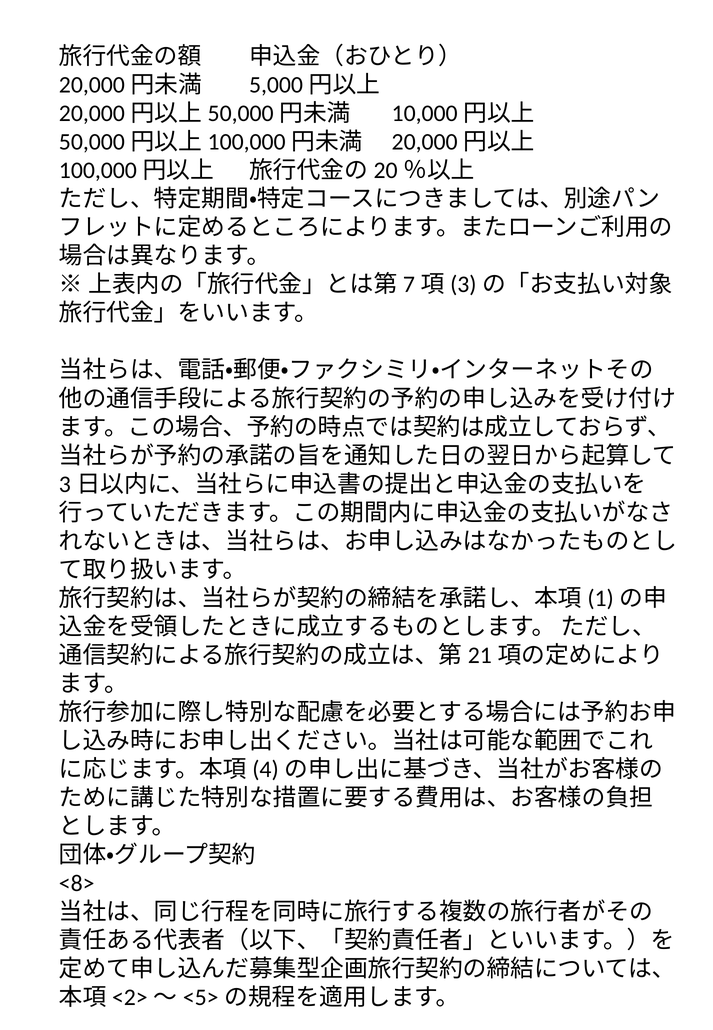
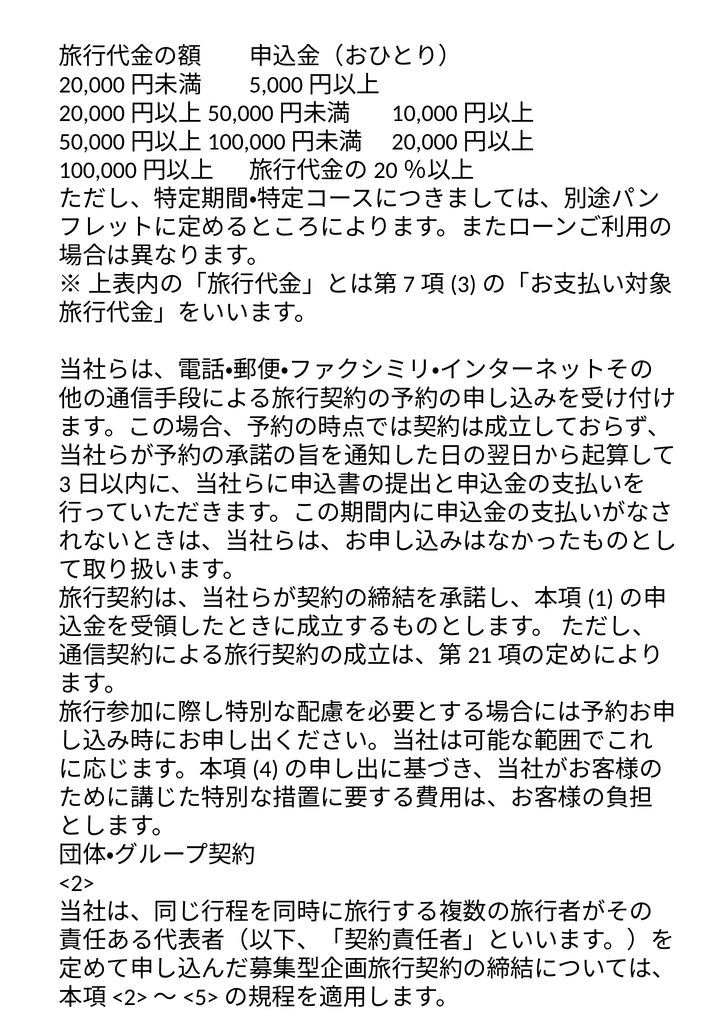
<8>: <8> -> <2>
